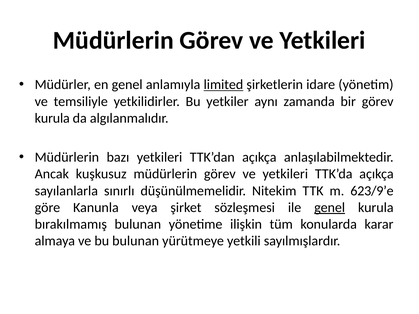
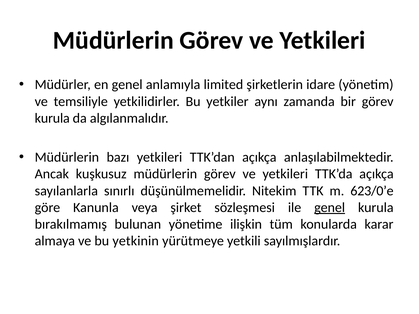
limited underline: present -> none
623/9’e: 623/9’e -> 623/0’e
bu bulunan: bulunan -> yetkinin
